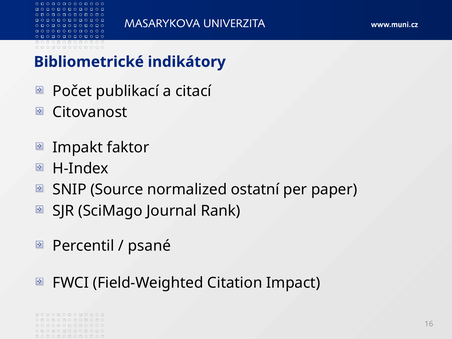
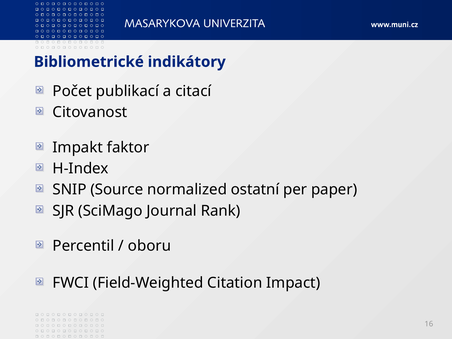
psané: psané -> oboru
